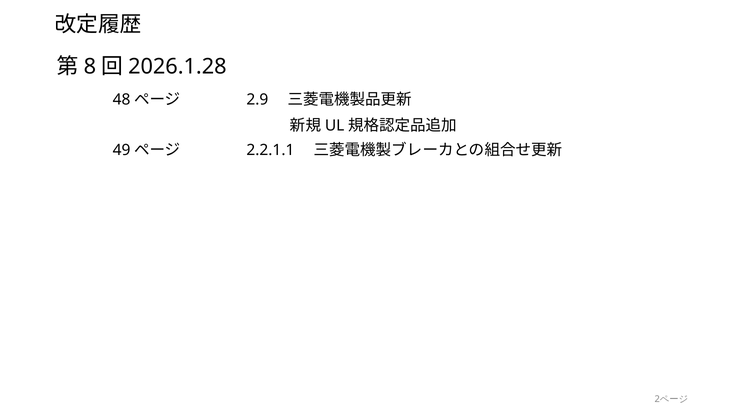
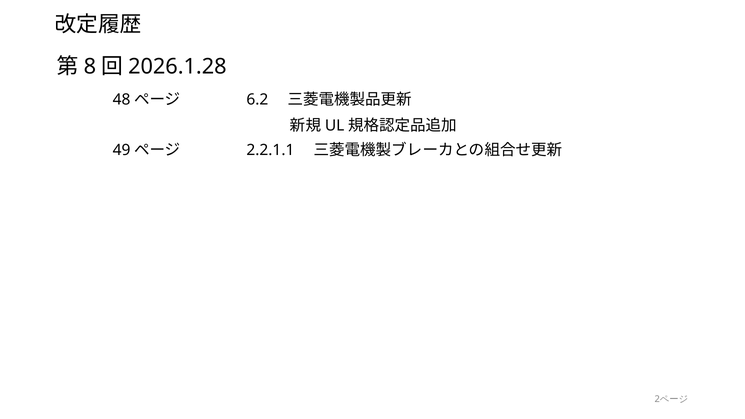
2.9: 2.9 -> 6.2
